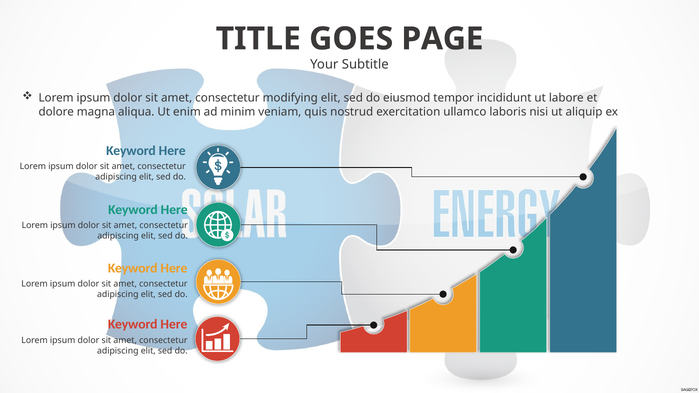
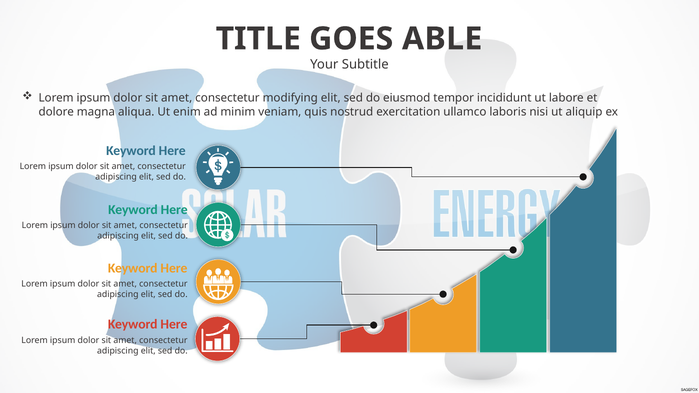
PAGE: PAGE -> ABLE
